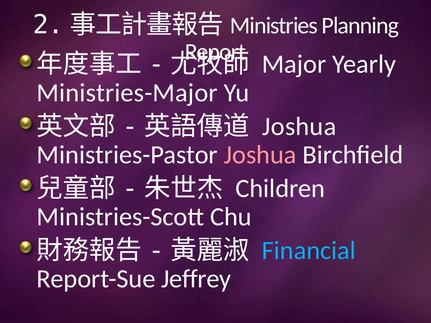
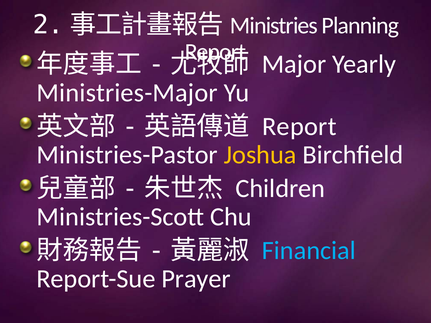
Joshua at (299, 126): Joshua -> Report
Joshua at (260, 155) colour: pink -> yellow
Jeffrey: Jeffrey -> Prayer
